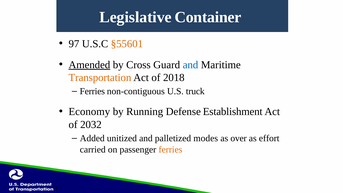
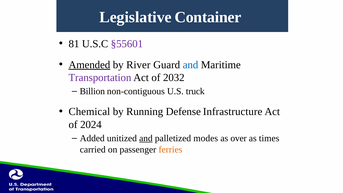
97: 97 -> 81
§55601 colour: orange -> purple
Cross: Cross -> River
Transportation colour: orange -> purple
2018: 2018 -> 2032
Ferries at (92, 91): Ferries -> Billion
Economy: Economy -> Chemical
Establishment: Establishment -> Infrastructure
2032: 2032 -> 2024
and at (146, 138) underline: none -> present
effort: effort -> times
